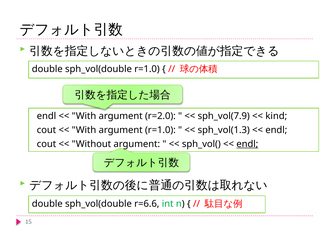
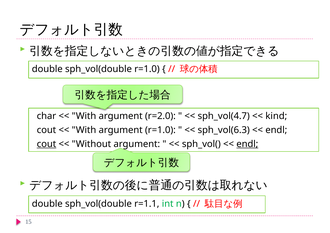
endl at (46, 116): endl -> char
sph_vol(7.9: sph_vol(7.9 -> sph_vol(4.7
sph_vol(1.3: sph_vol(1.3 -> sph_vol(6.3
cout at (46, 144) underline: none -> present
r=6.6: r=6.6 -> r=1.1
